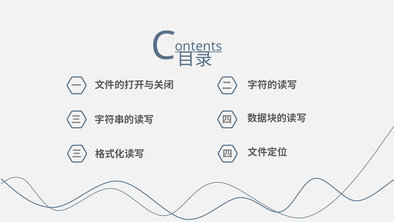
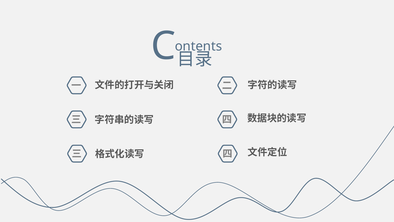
ontents underline: present -> none
